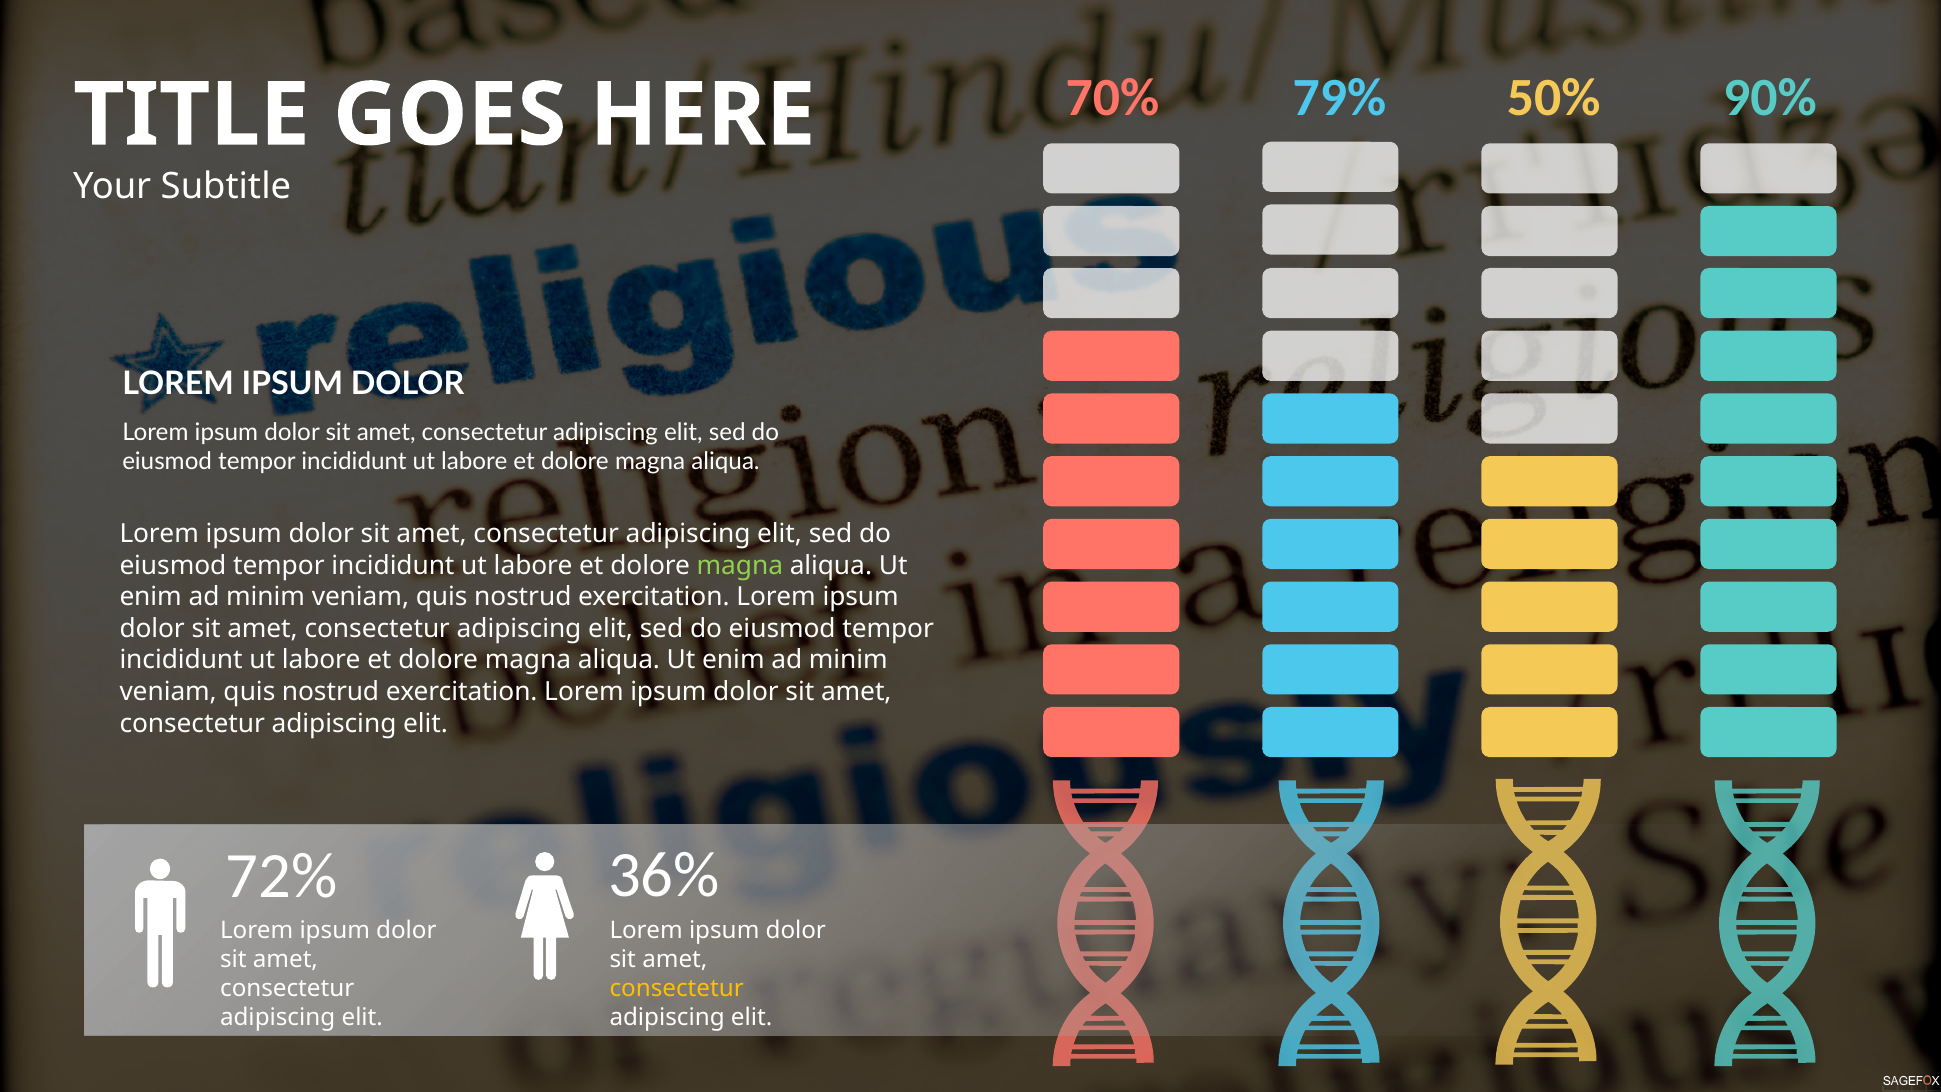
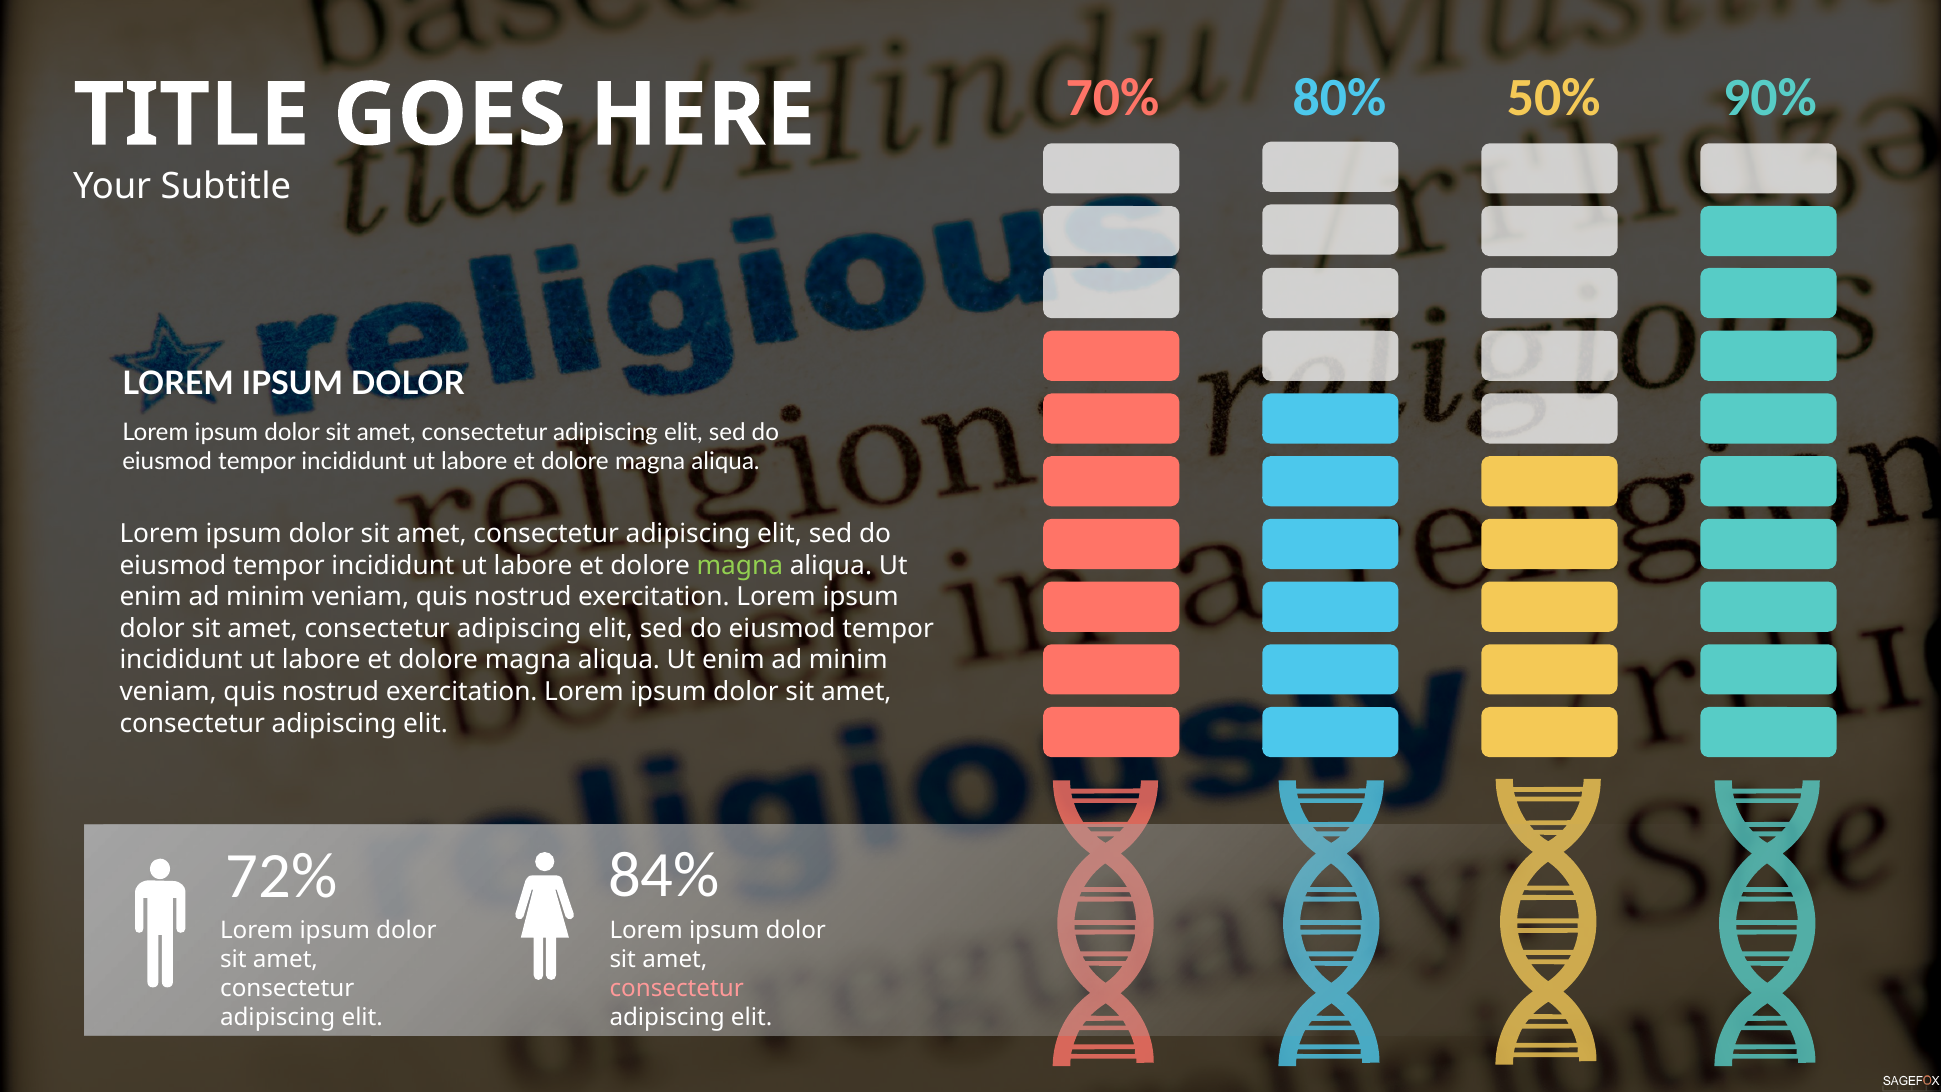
79%: 79% -> 80%
36%: 36% -> 84%
consectetur at (677, 988) colour: yellow -> pink
